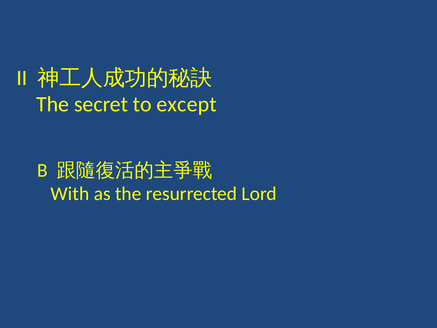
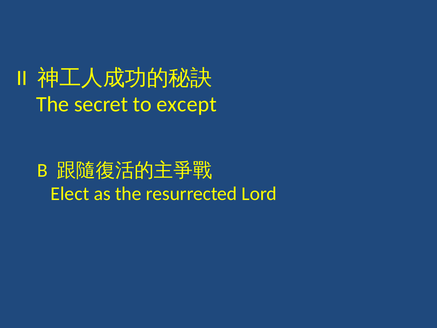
With: With -> Elect
